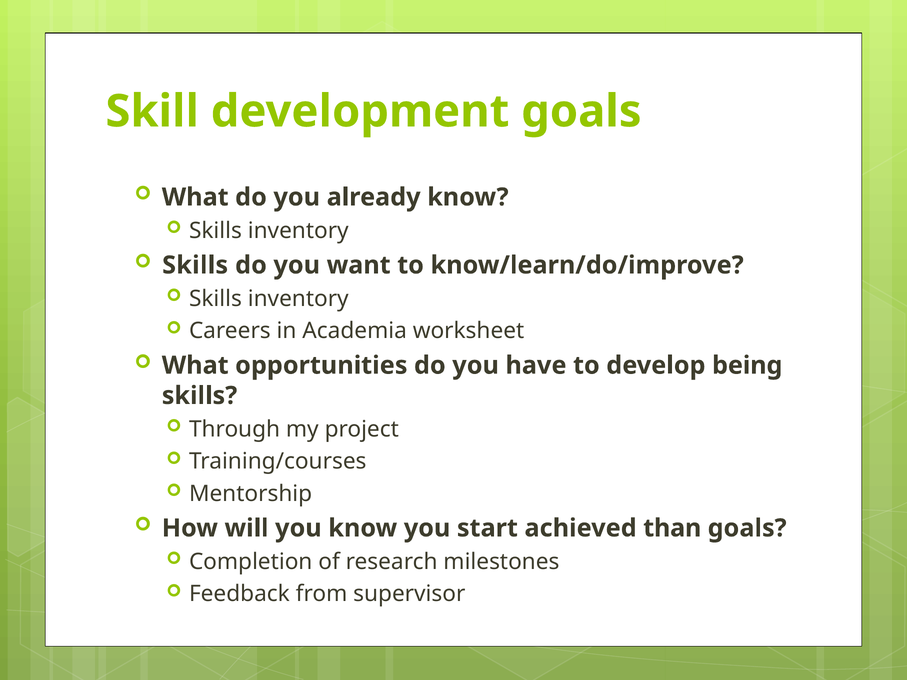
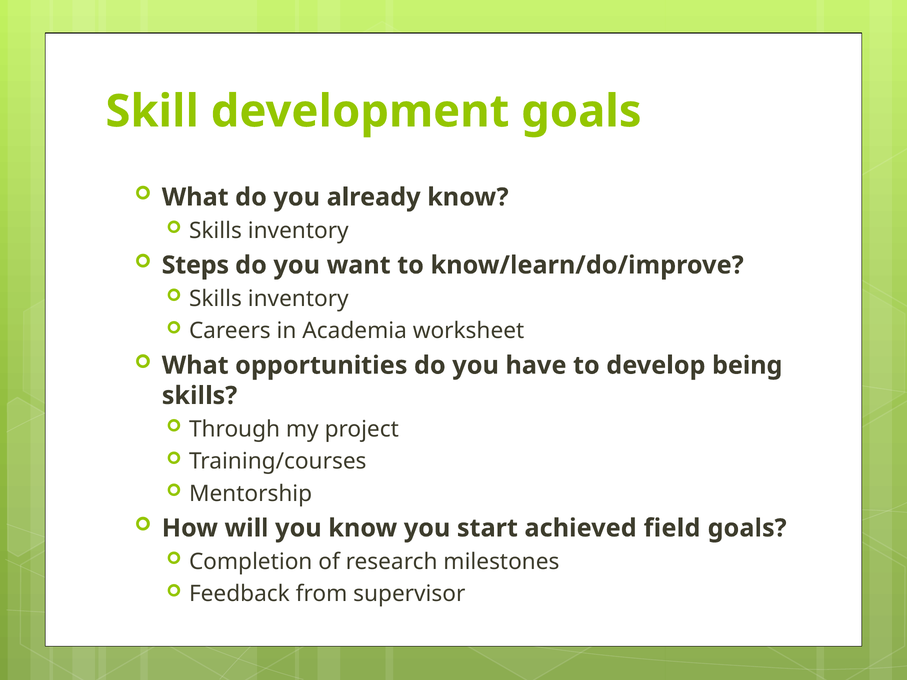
Skills at (195, 265): Skills -> Steps
than: than -> field
